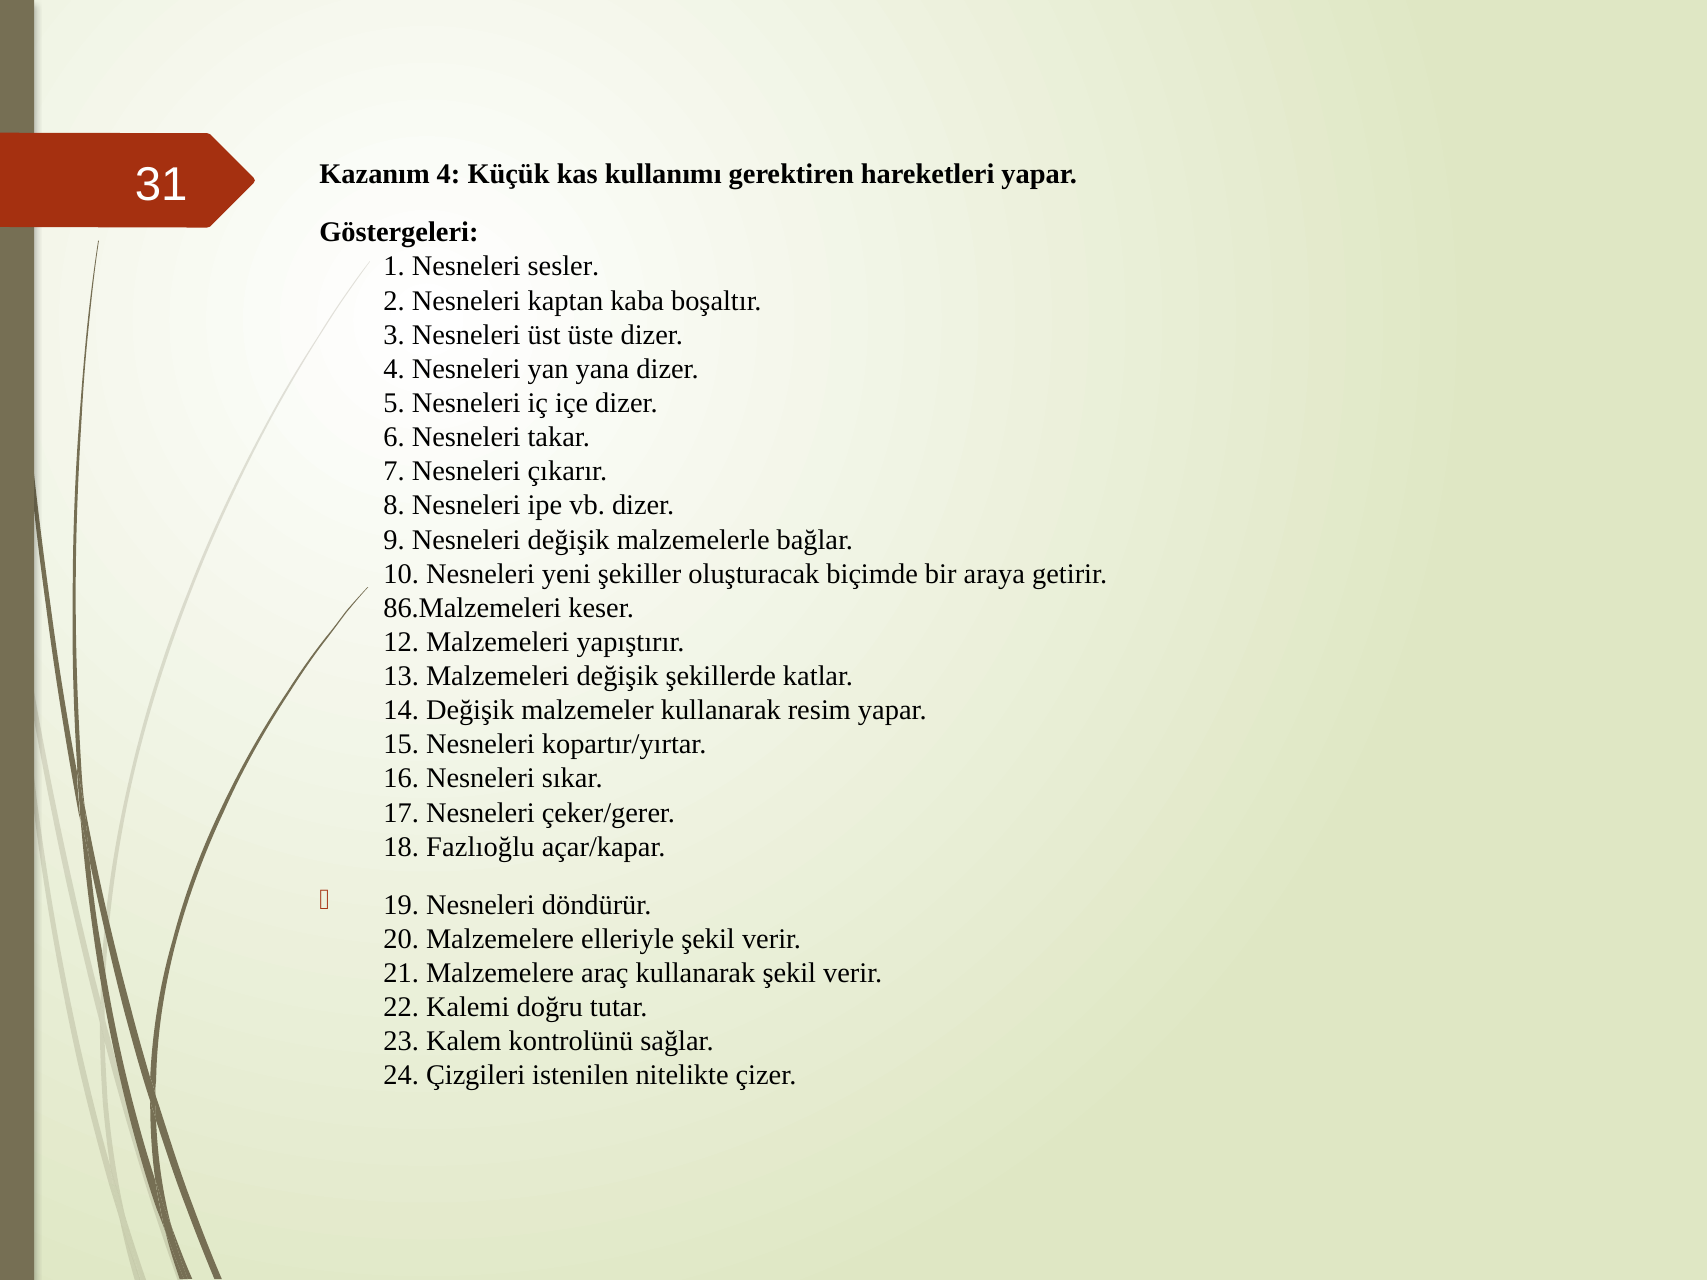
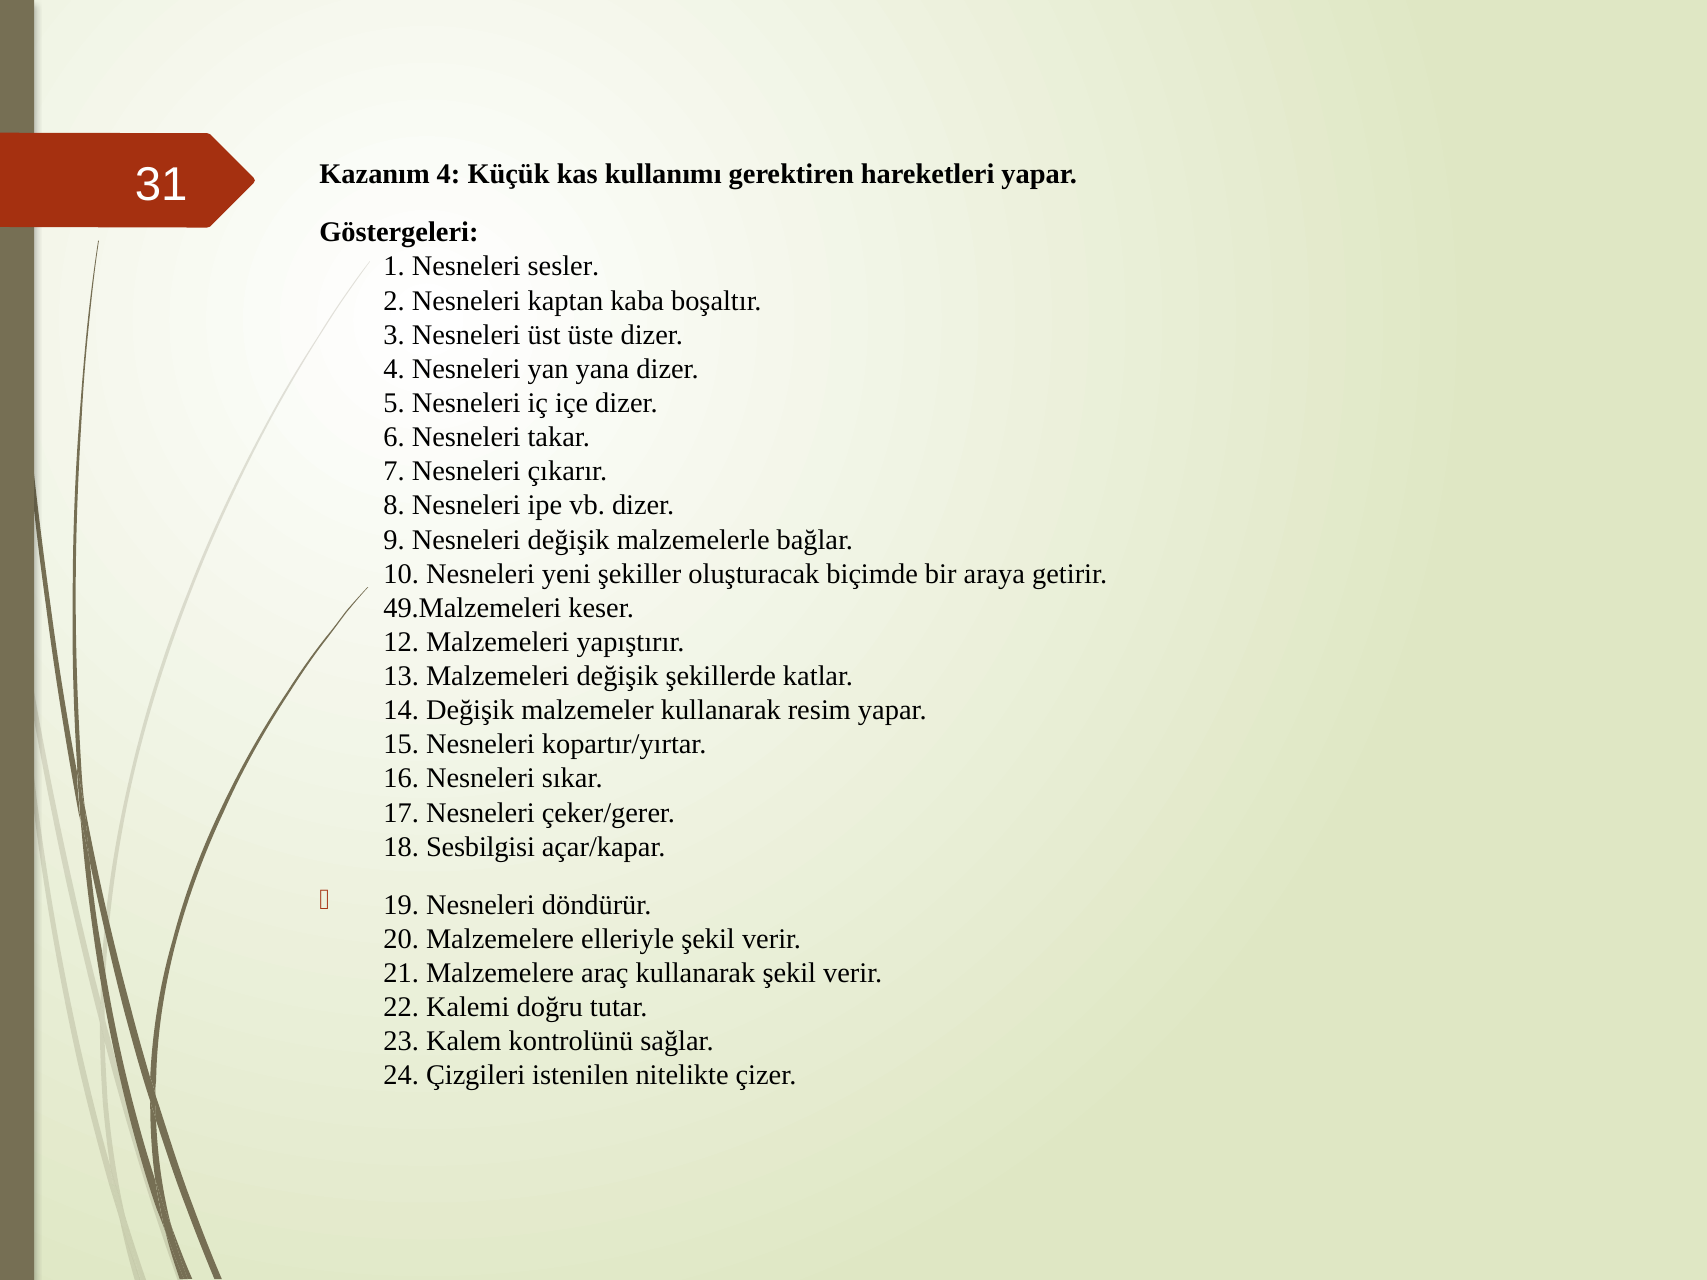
86.Malzemeleri: 86.Malzemeleri -> 49.Malzemeleri
Fazlıoğlu: Fazlıoğlu -> Sesbilgisi
